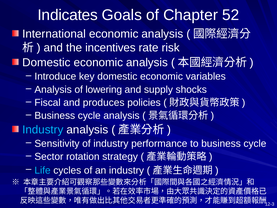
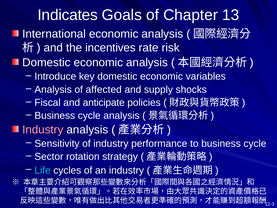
52: 52 -> 13
lowering: lowering -> affected
produces: produces -> anticipate
Industry at (43, 129) colour: light blue -> pink
